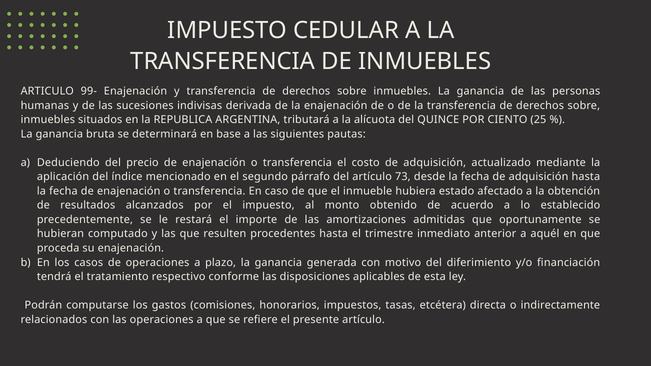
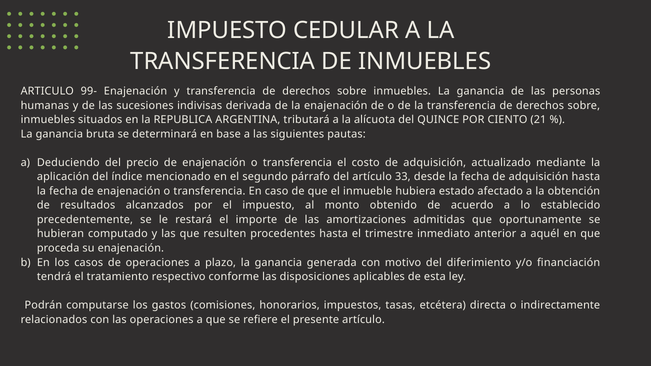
25: 25 -> 21
73: 73 -> 33
